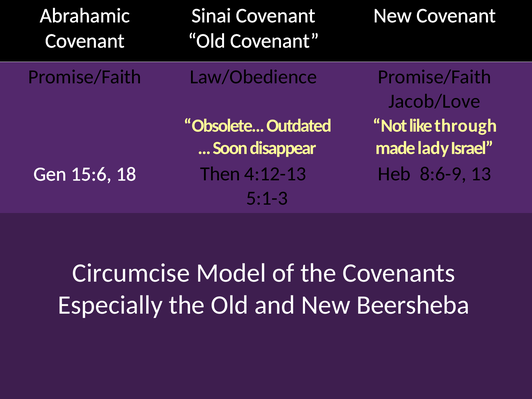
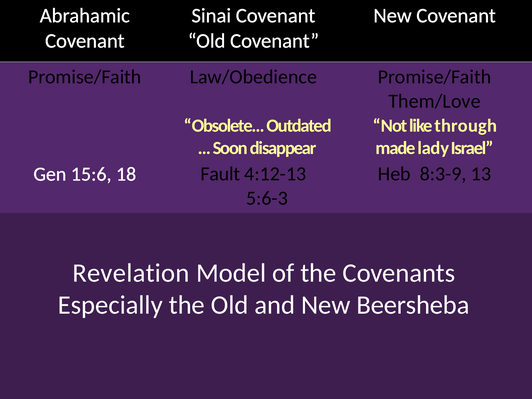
Jacob/Love: Jacob/Love -> Them/Love
Then: Then -> Fault
8:6-9: 8:6-9 -> 8:3-9
5:1-3: 5:1-3 -> 5:6-3
Circumcise: Circumcise -> Revelation
